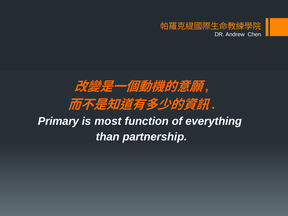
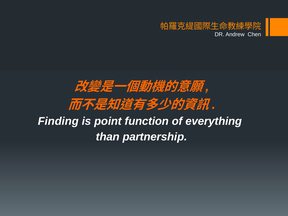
Primary: Primary -> Finding
most: most -> point
